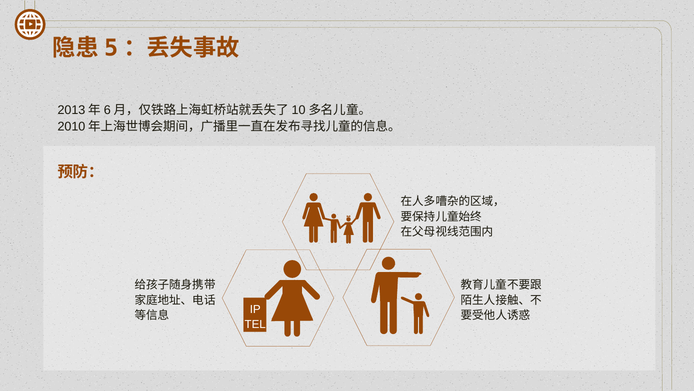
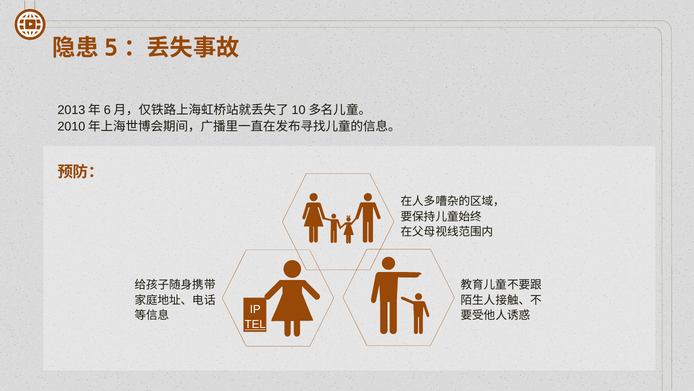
TEL underline: none -> present
